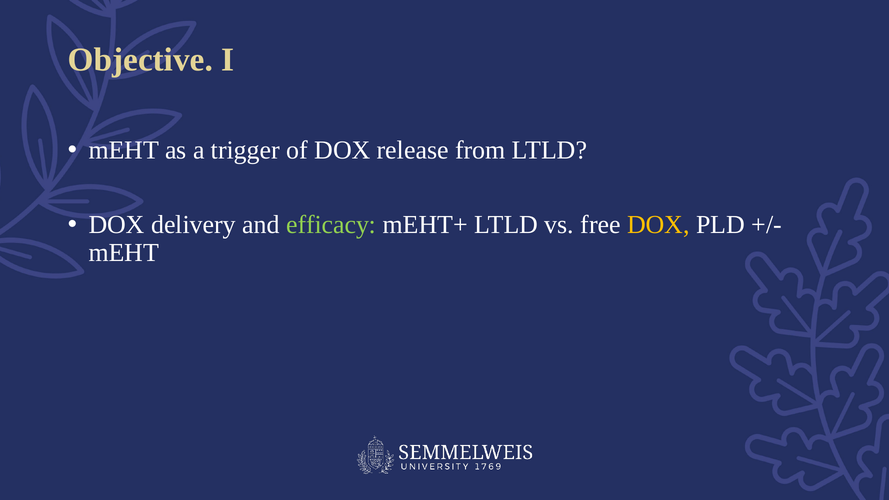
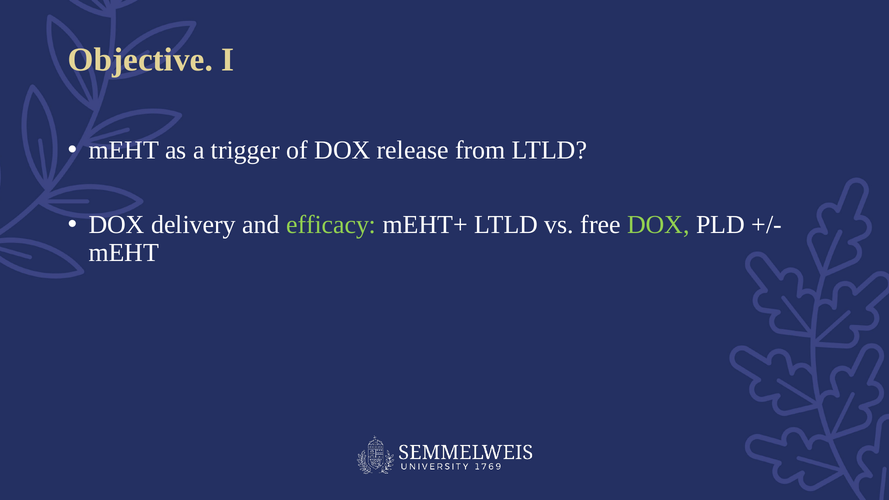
DOX at (658, 225) colour: yellow -> light green
